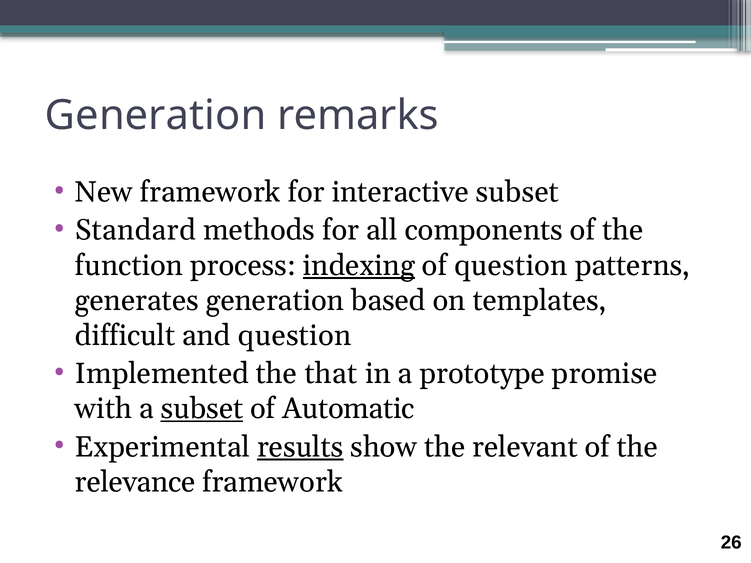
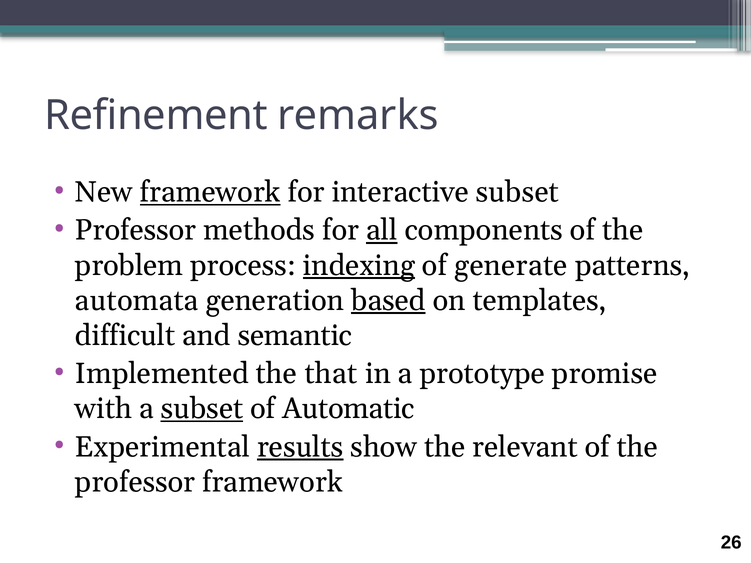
Generation at (156, 116): Generation -> Refinement
framework at (210, 192) underline: none -> present
Standard at (135, 230): Standard -> Professor
all underline: none -> present
function: function -> problem
of question: question -> generate
generates: generates -> automata
based underline: none -> present
and question: question -> semantic
relevance at (135, 482): relevance -> professor
